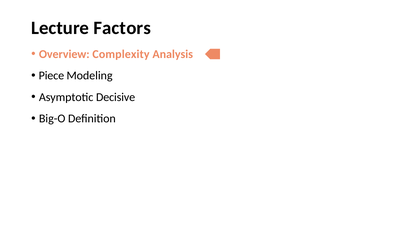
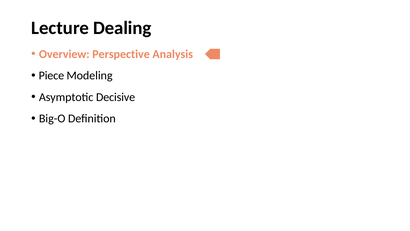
Factors: Factors -> Dealing
Complexity: Complexity -> Perspective
